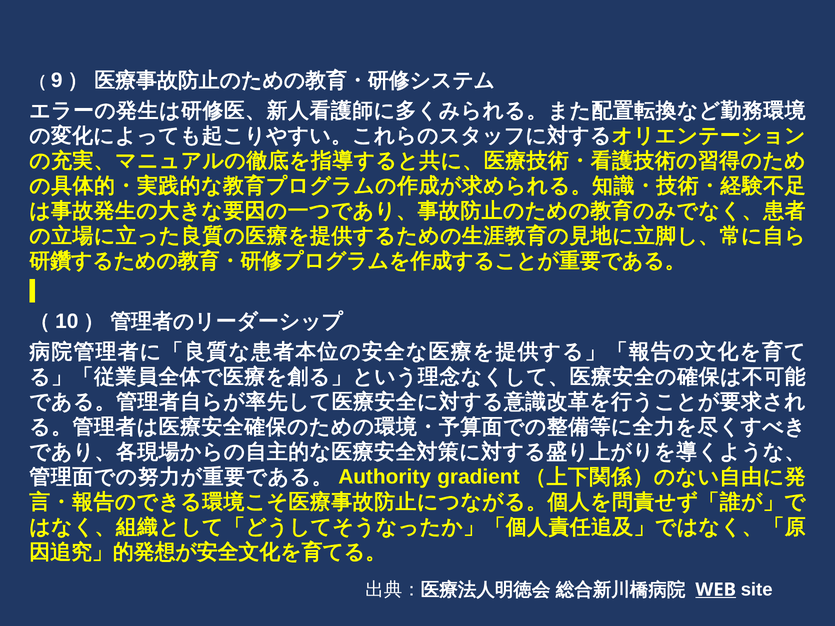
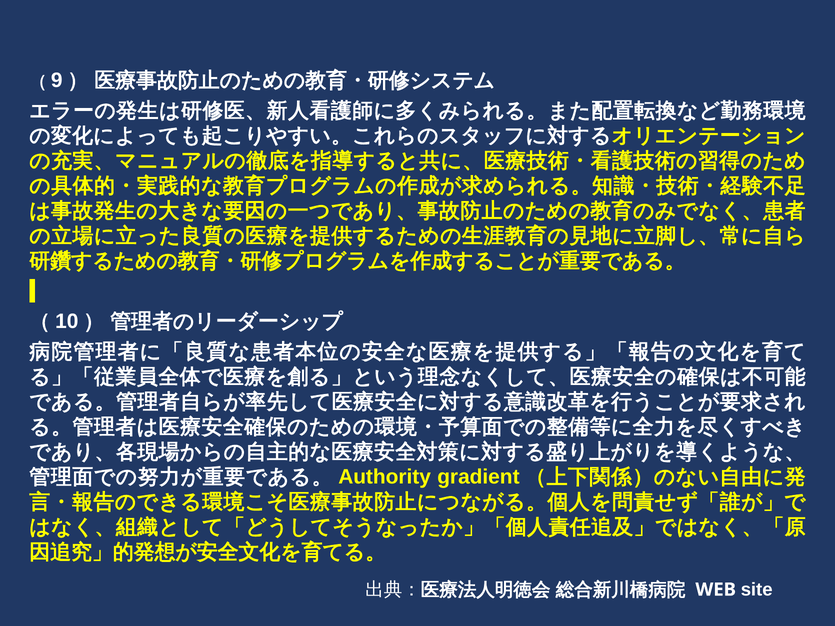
WEB underline: present -> none
